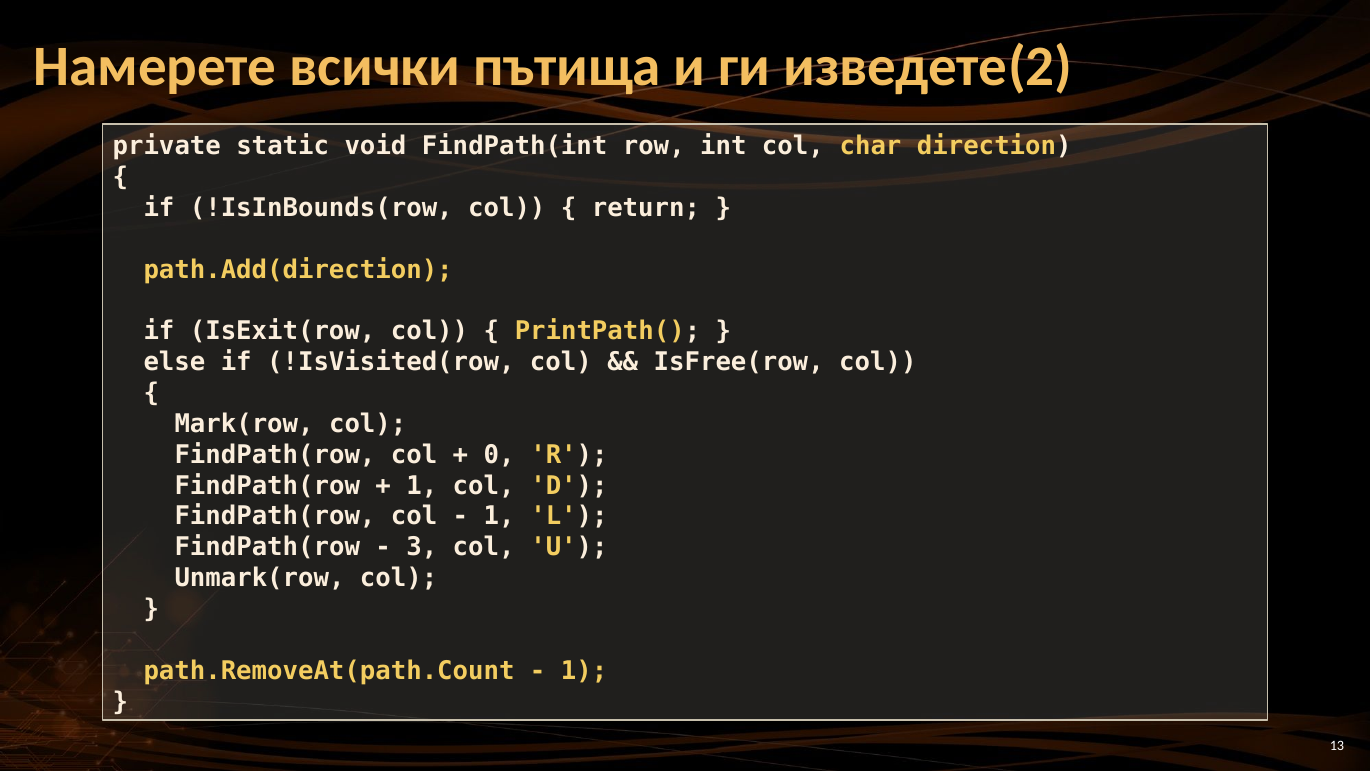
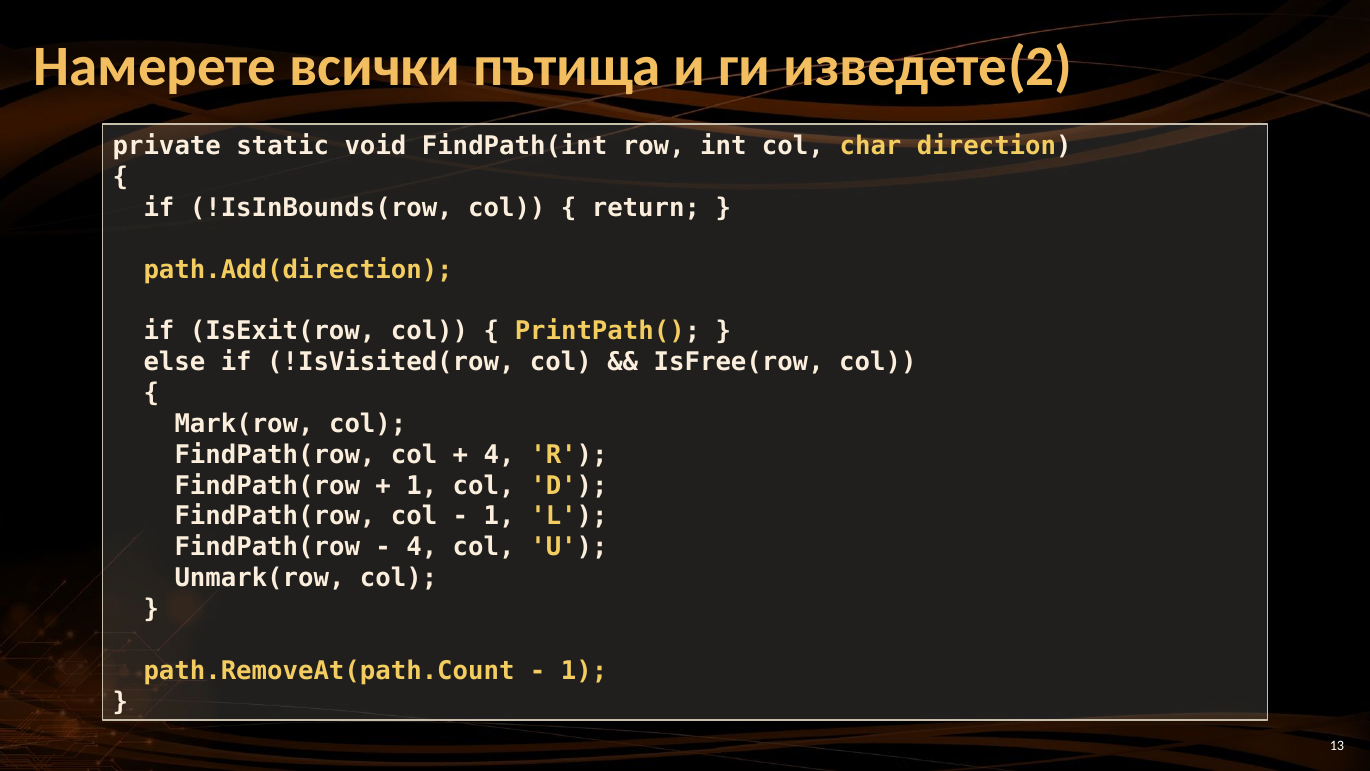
0 at (499, 455): 0 -> 4
3 at (422, 547): 3 -> 4
